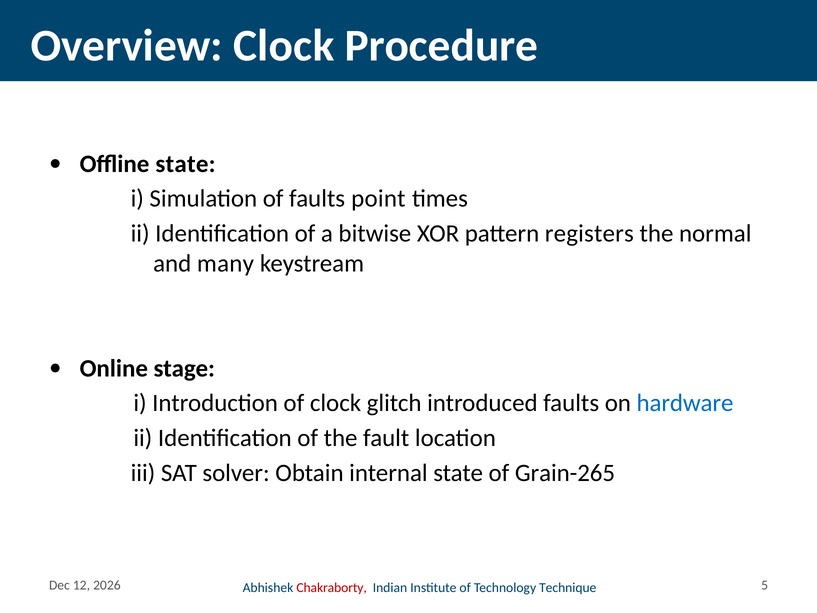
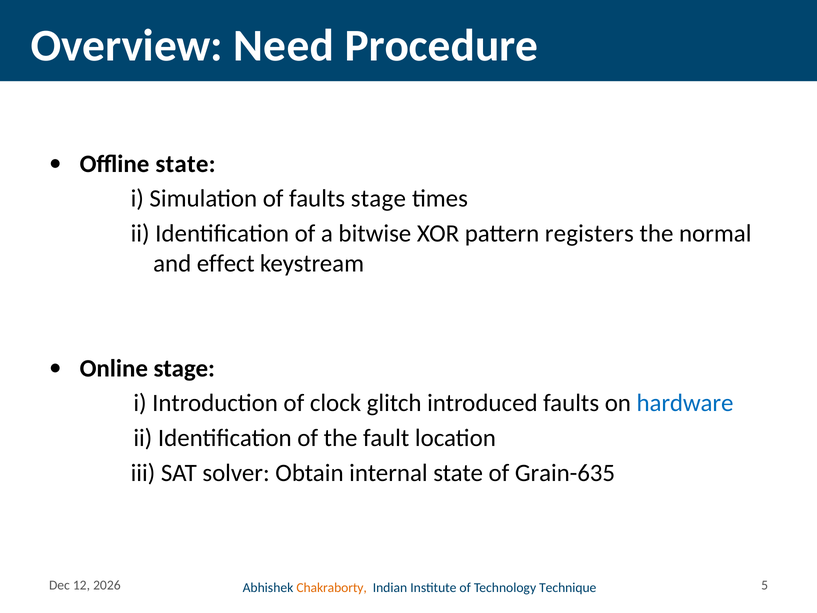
Overview Clock: Clock -> Need
faults point: point -> stage
many: many -> effect
Grain-265: Grain-265 -> Grain-635
Chakraborty colour: red -> orange
